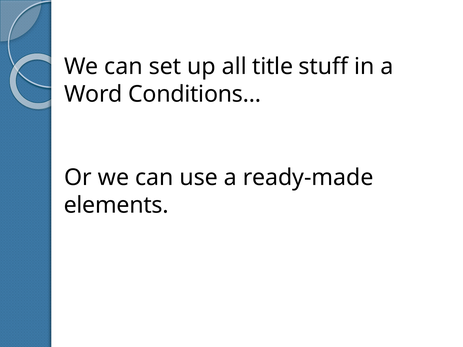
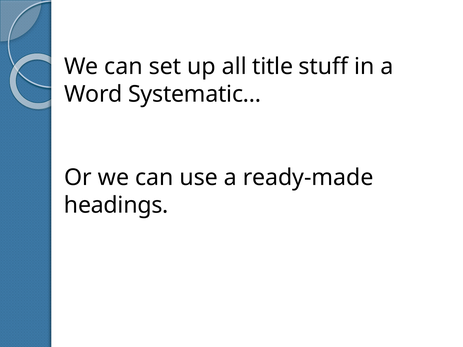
Conditions…: Conditions… -> Systematic…
elements: elements -> headings
